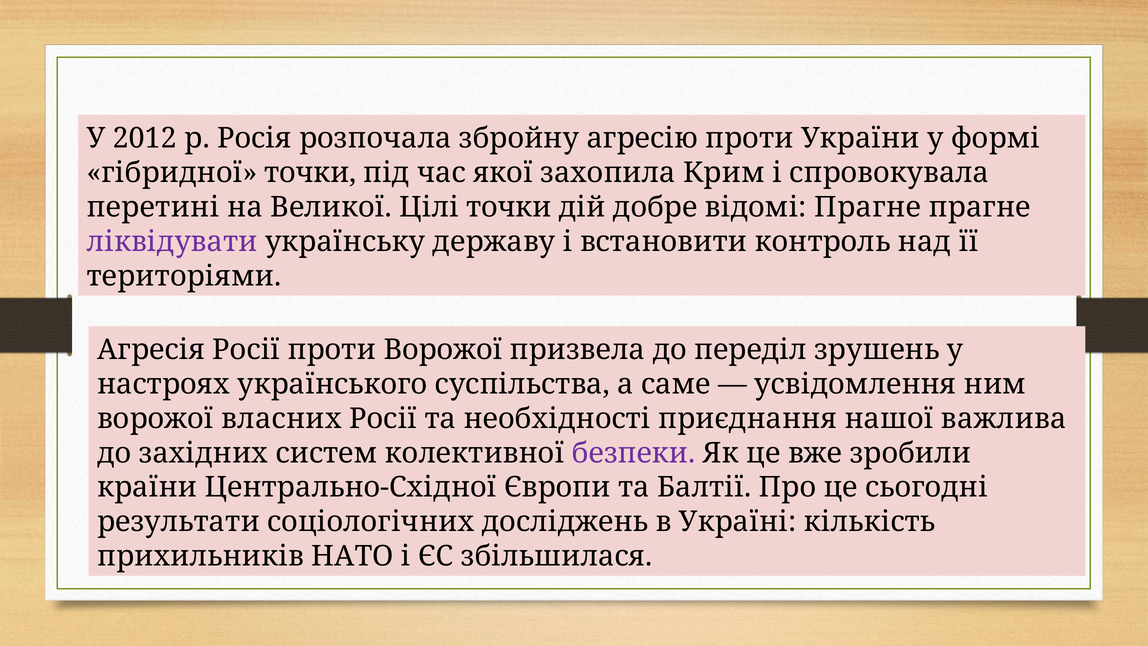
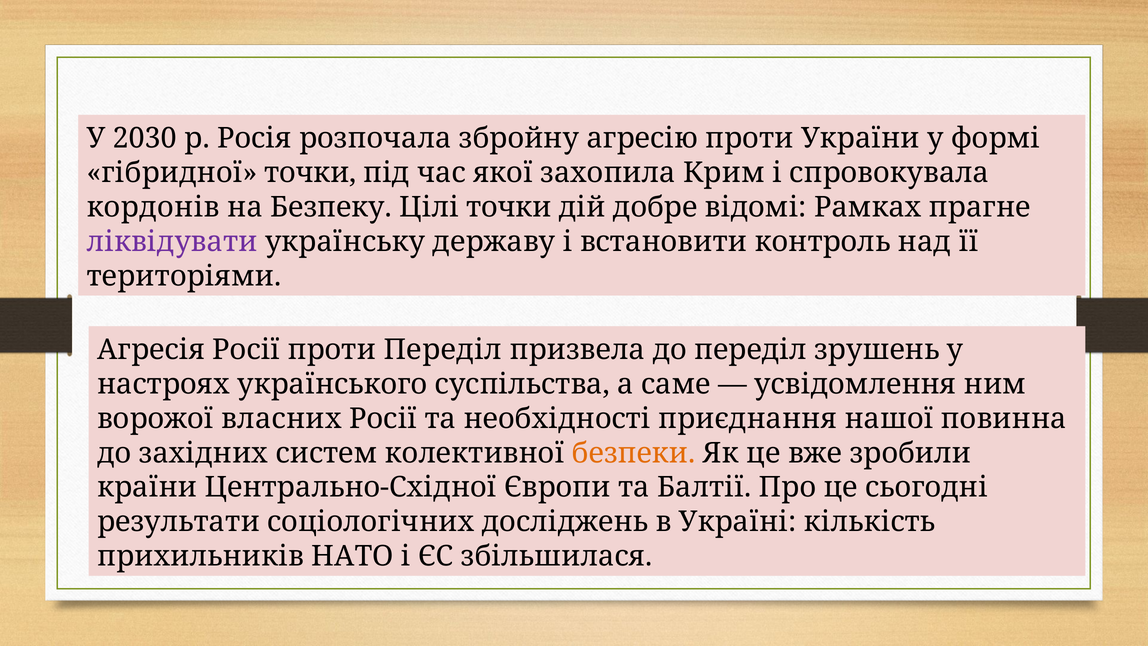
2012: 2012 -> 2030
перетині: перетині -> кордонів
Великої: Великої -> Безпеку
відомі Прагне: Прагне -> Рамках
проти Ворожої: Ворожої -> Переділ
важлива: важлива -> повинна
безпеки colour: purple -> orange
